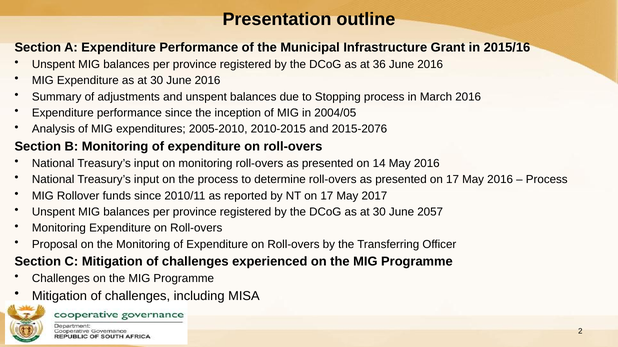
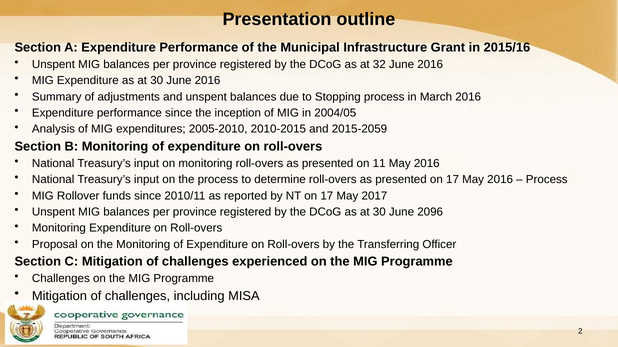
36: 36 -> 32
2015-2076: 2015-2076 -> 2015-2059
14: 14 -> 11
2057: 2057 -> 2096
